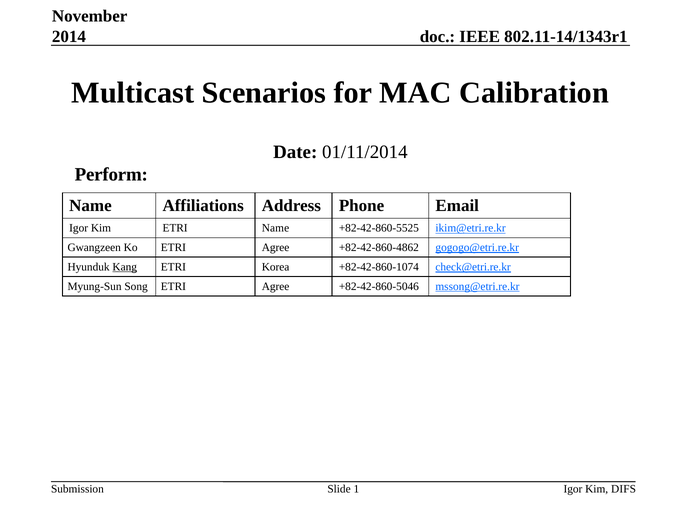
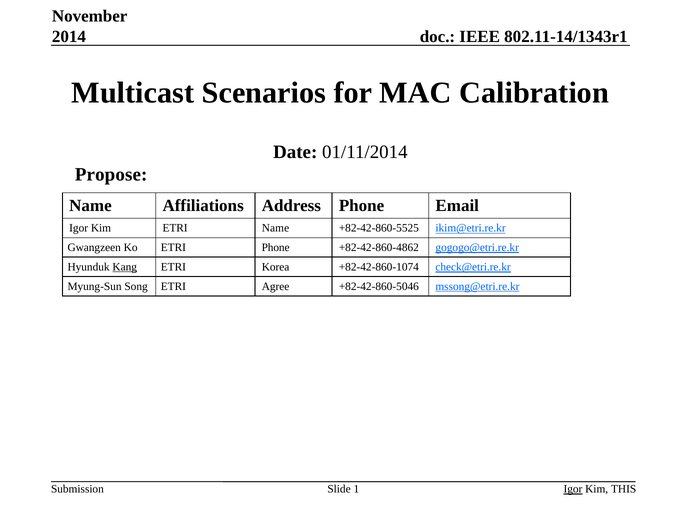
Perform: Perform -> Propose
Ko ETRI Agree: Agree -> Phone
Igor at (573, 490) underline: none -> present
DIFS: DIFS -> THIS
